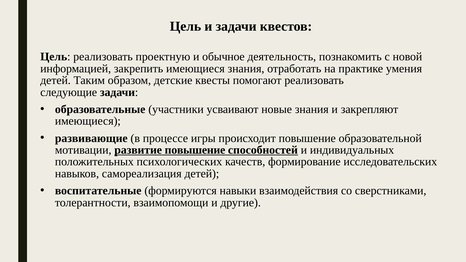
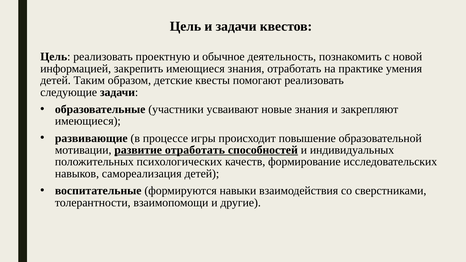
развитие повышение: повышение -> отработать
